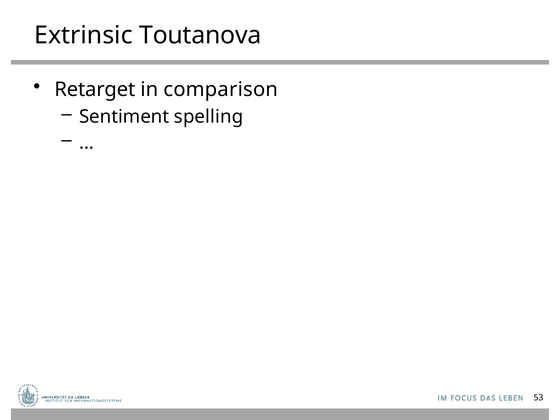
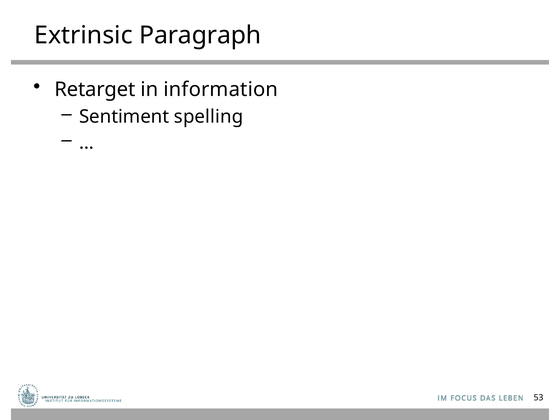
Toutanova: Toutanova -> Paragraph
comparison: comparison -> information
